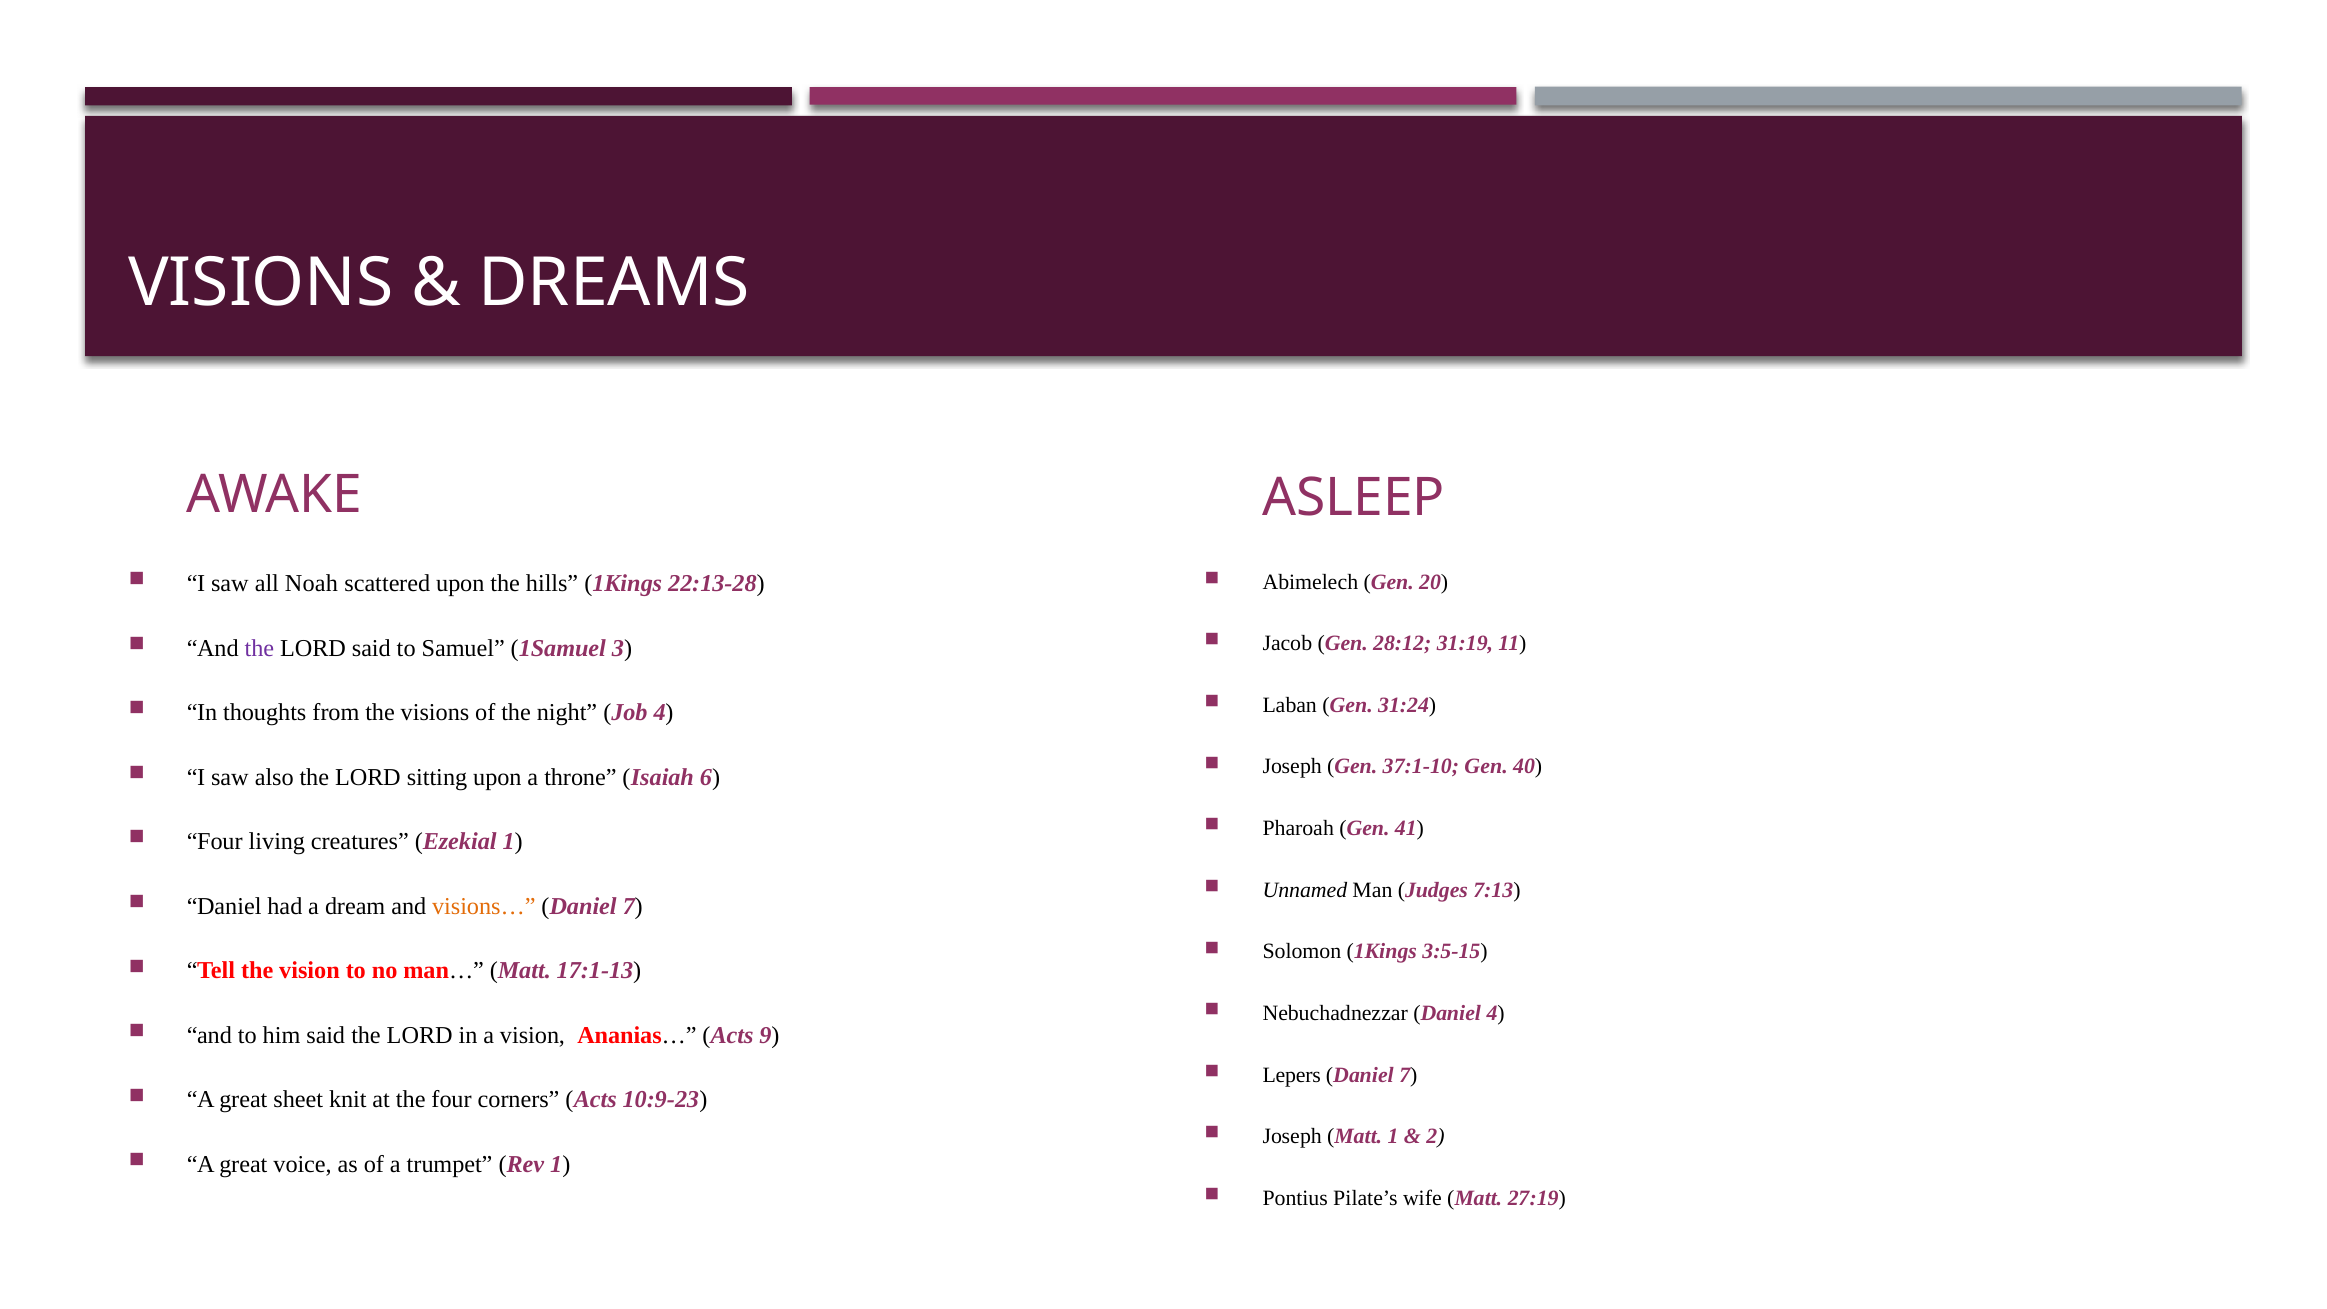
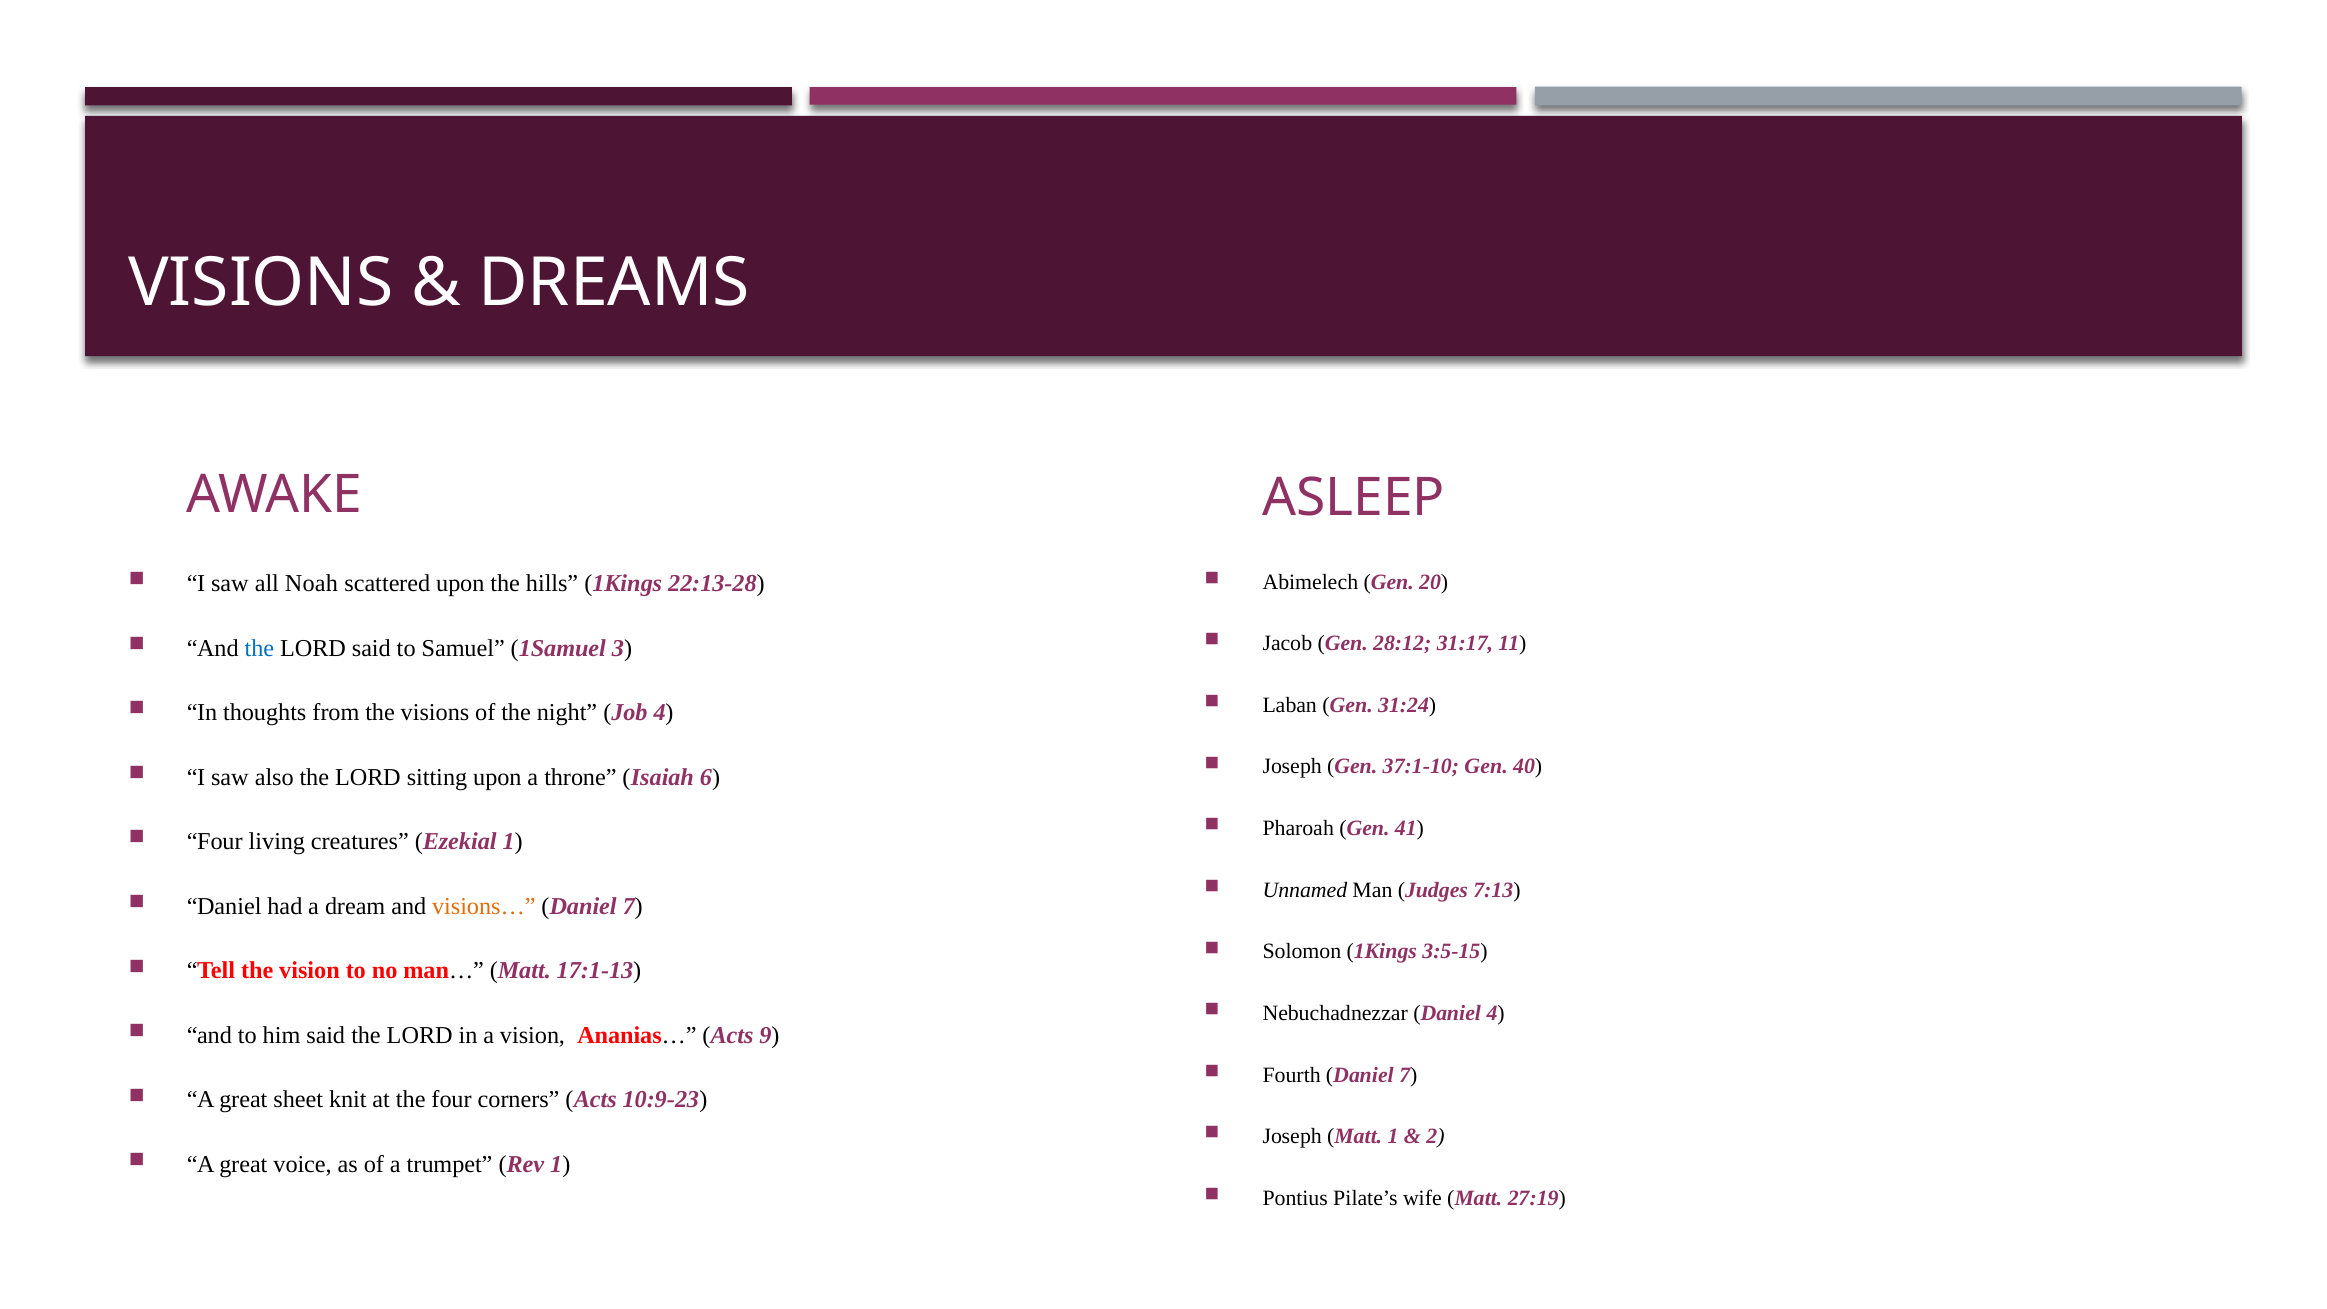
31:19: 31:19 -> 31:17
the at (259, 648) colour: purple -> blue
Lepers: Lepers -> Fourth
